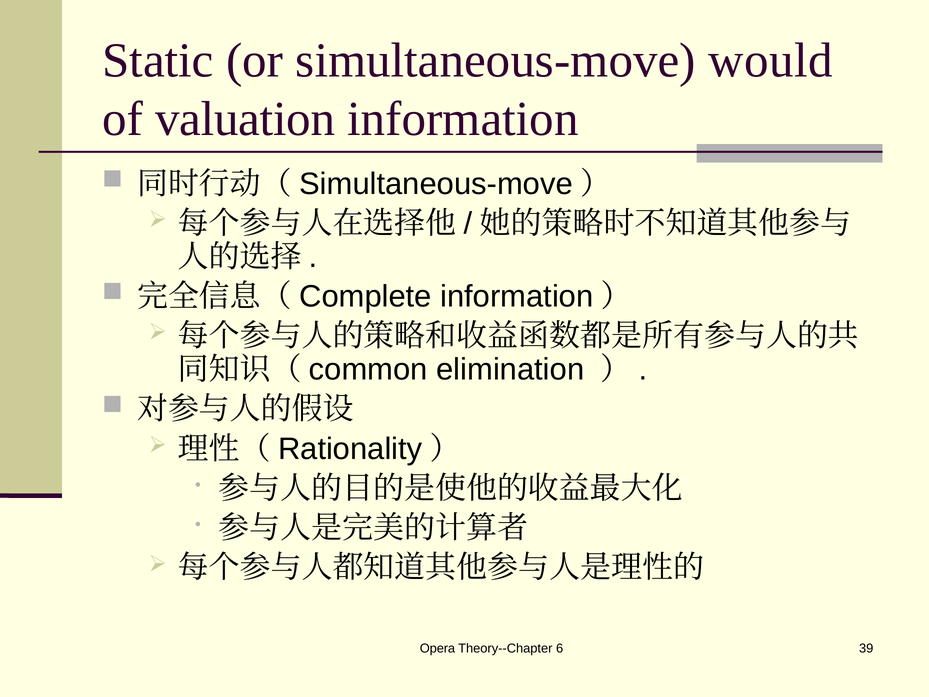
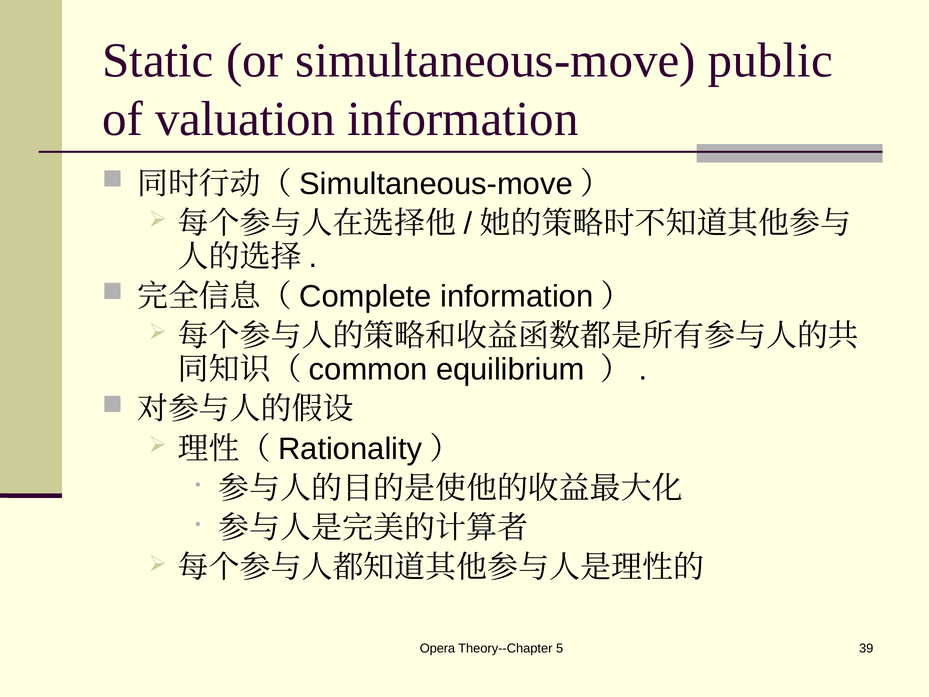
would: would -> public
elimination: elimination -> equilibrium
6: 6 -> 5
